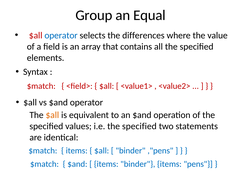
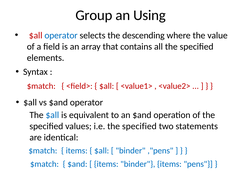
Equal: Equal -> Using
differences: differences -> descending
$all at (52, 115) colour: orange -> blue
